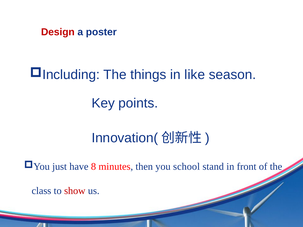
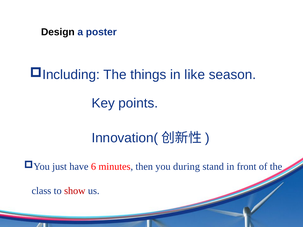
Design colour: red -> black
8: 8 -> 6
school: school -> during
